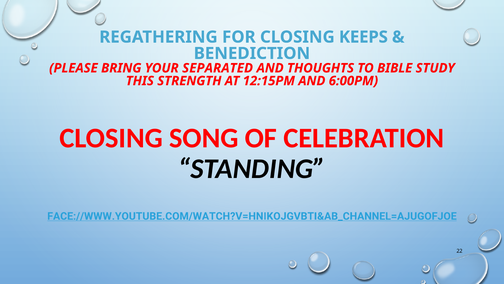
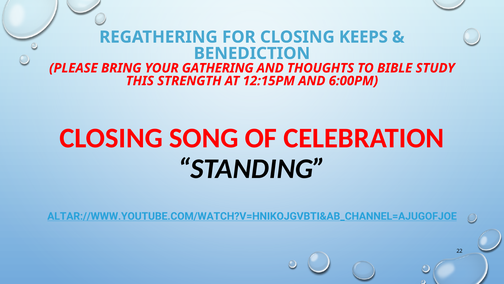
SEPARATED: SEPARATED -> GATHERING
FACE://WWW.YOUTUBE.COM/WATCH?V=HNIKOJGVBTI&AB_CHANNEL=AJUGOFJOE: FACE://WWW.YOUTUBE.COM/WATCH?V=HNIKOJGVBTI&AB_CHANNEL=AJUGOFJOE -> ALTAR://WWW.YOUTUBE.COM/WATCH?V=HNIKOJGVBTI&AB_CHANNEL=AJUGOFJOE
